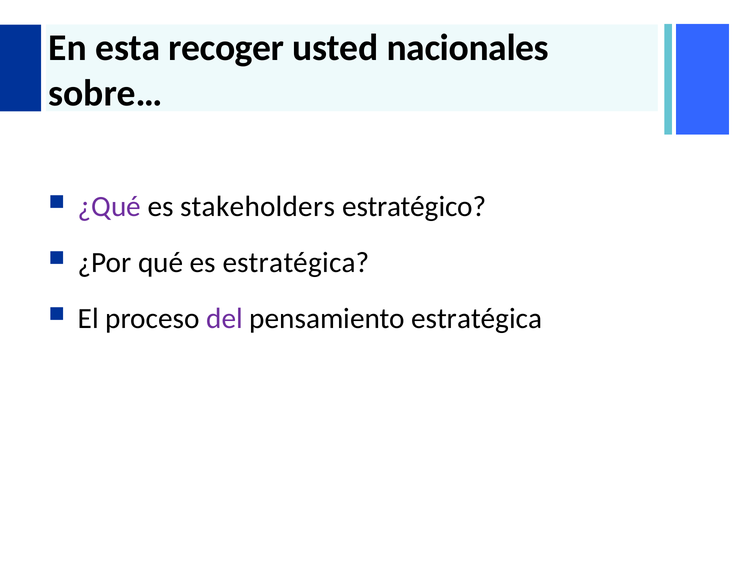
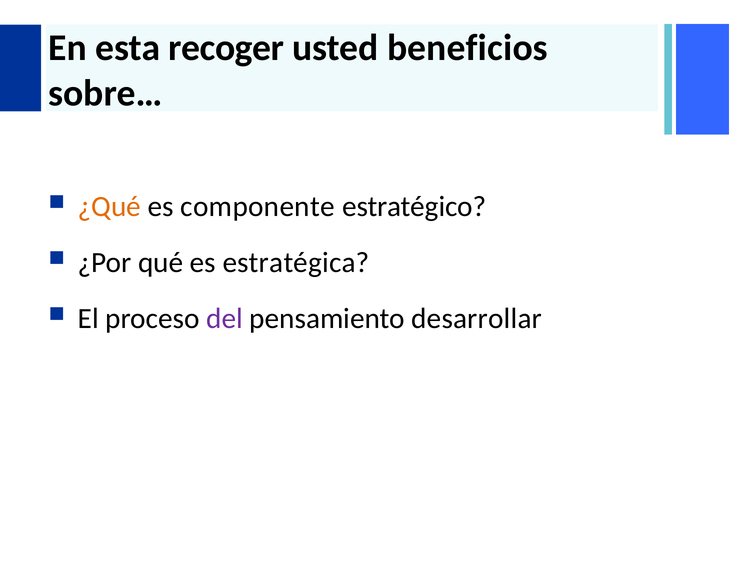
nacionales: nacionales -> beneficios
¿Qué colour: purple -> orange
stakeholders: stakeholders -> componente
pensamiento estratégica: estratégica -> desarrollar
